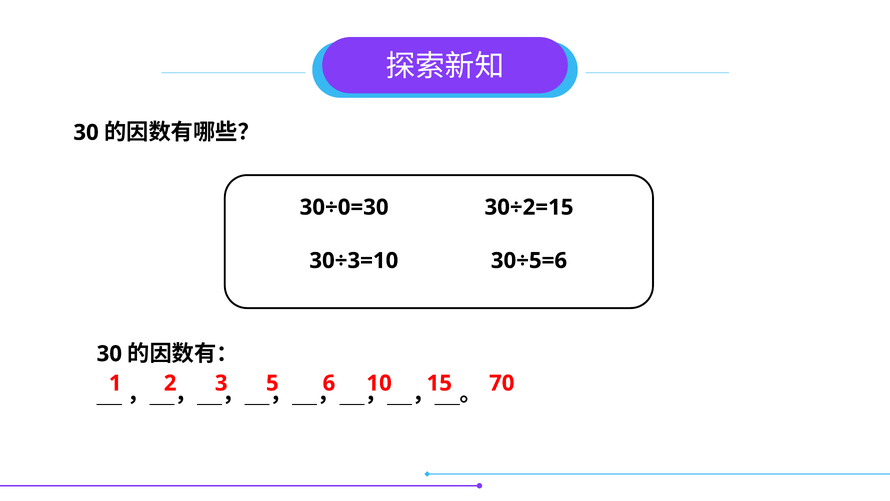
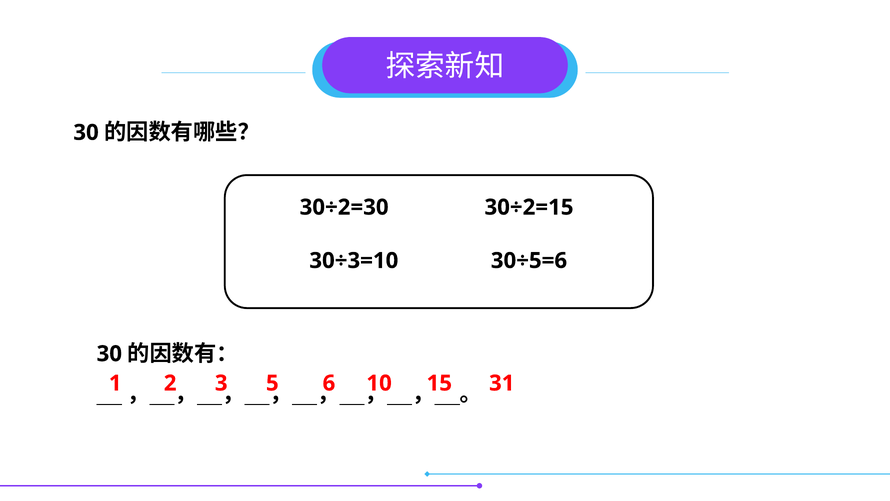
30÷0=30: 30÷0=30 -> 30÷2=30
70: 70 -> 31
